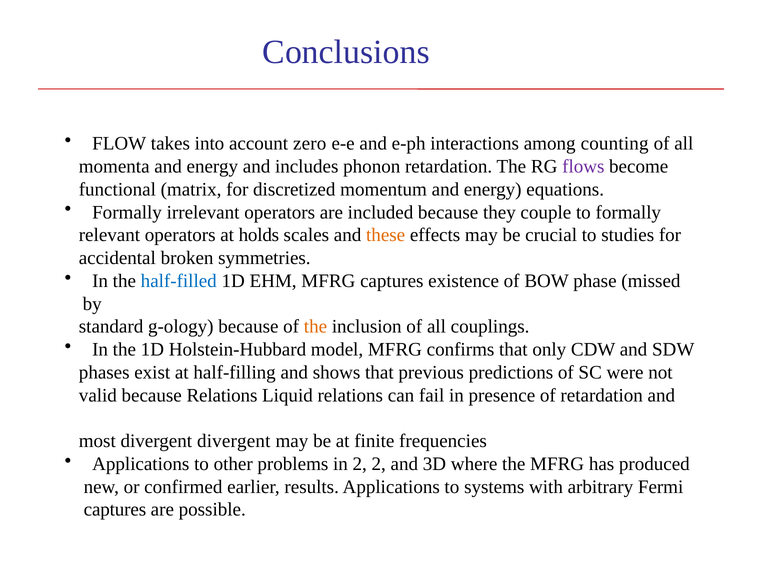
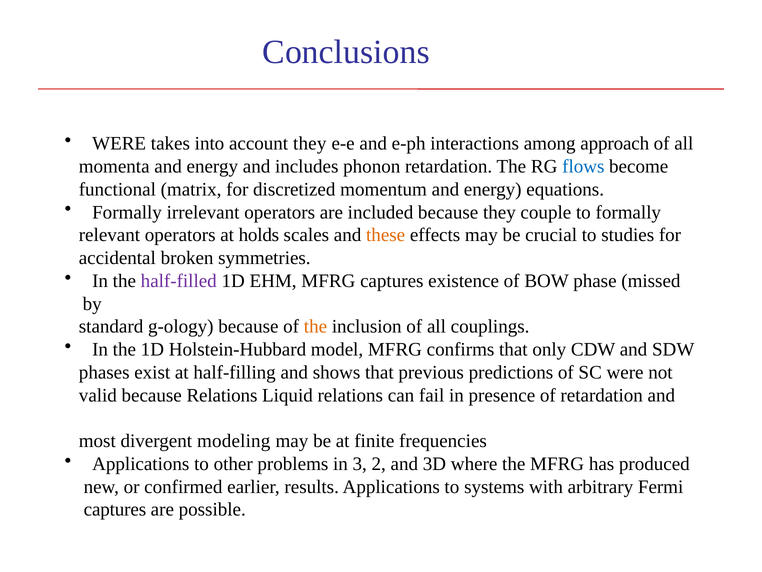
FLOW at (119, 143): FLOW -> WERE
account zero: zero -> they
counting: counting -> approach
flows colour: purple -> blue
half-filled colour: blue -> purple
divergent divergent: divergent -> modeling
in 2: 2 -> 3
